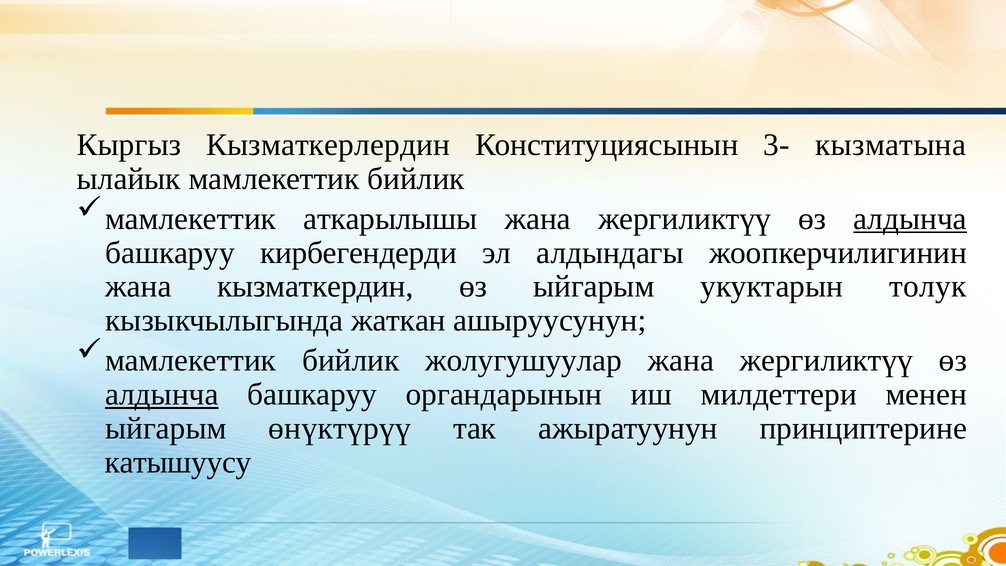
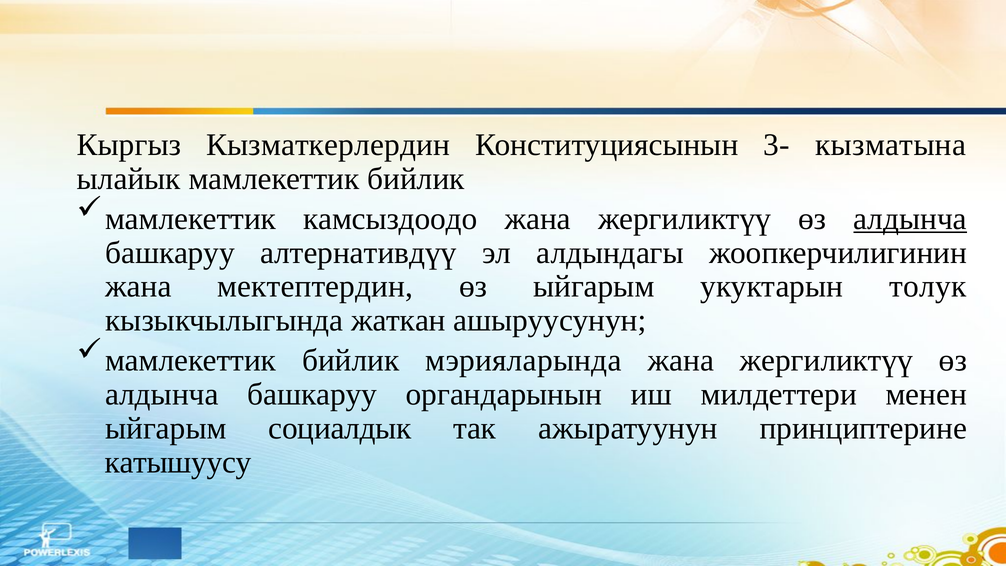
аткарылышы: аткарылышы -> камсыздоодо
кирбегендерди: кирбегендерди -> алтернативдүү
кызматкердин: кызматкердин -> мектептердин
жолугушуулар: жолугушуулар -> мэрияларында
алдынча at (162, 394) underline: present -> none
өнүктүрүү: өнүктүрүү -> социалдык
